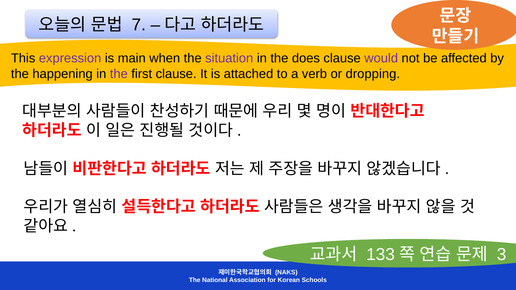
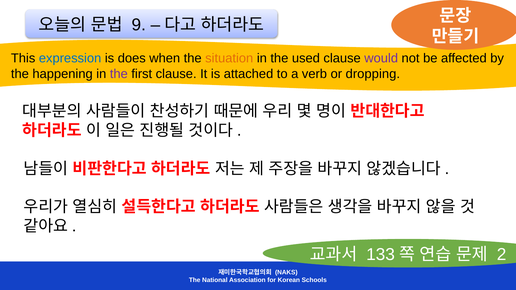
7: 7 -> 9
expression colour: purple -> blue
main: main -> does
situation colour: purple -> orange
does: does -> used
3: 3 -> 2
